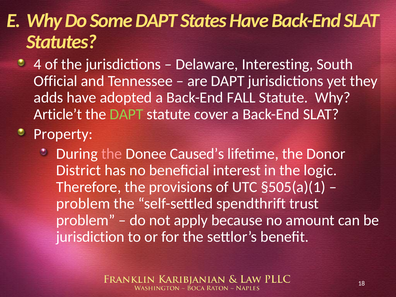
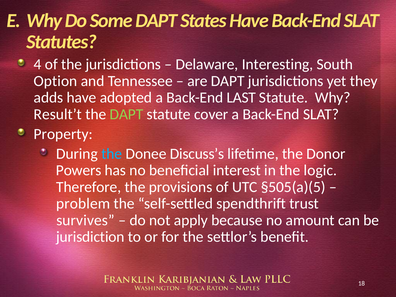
Official: Official -> Option
FALL: FALL -> LAST
Article’t: Article’t -> Result’t
the at (112, 154) colour: pink -> light blue
Caused’s: Caused’s -> Discuss’s
District: District -> Powers
§505(a)(1: §505(a)(1 -> §505(a)(5
problem at (86, 220): problem -> survives
